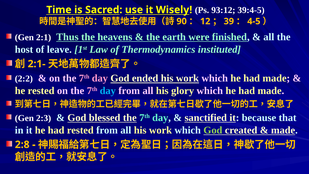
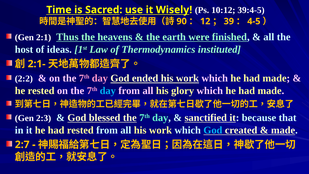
93:12: 93:12 -> 10:12
leave: leave -> ideas
God at (213, 130) colour: light green -> light blue
2:8: 2:8 -> 2:7
